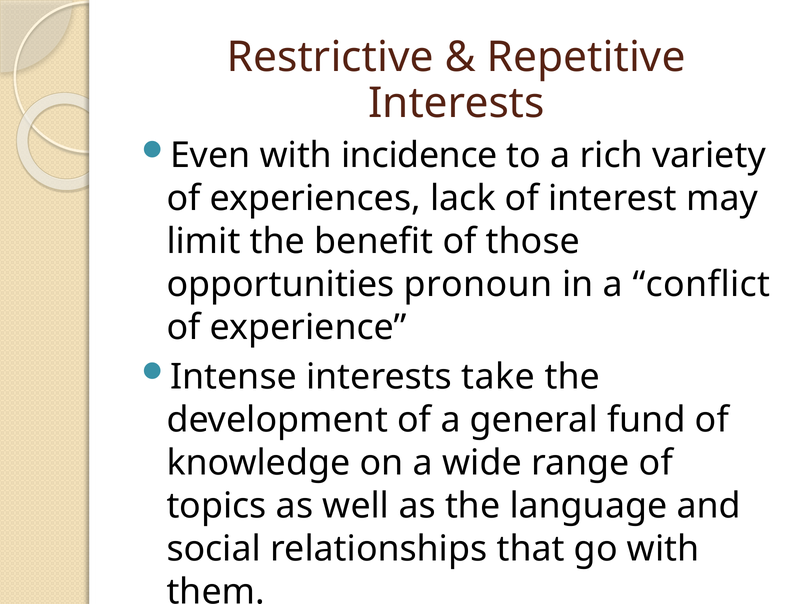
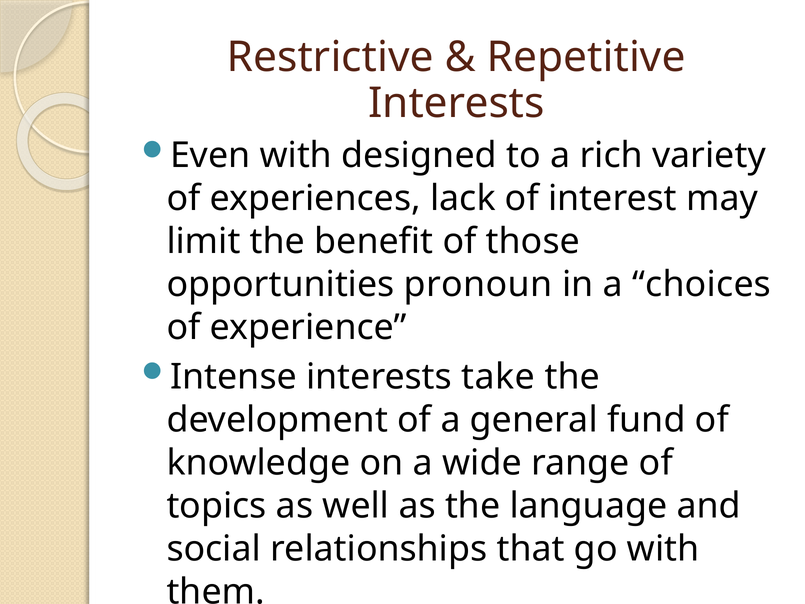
incidence: incidence -> designed
conflict: conflict -> choices
